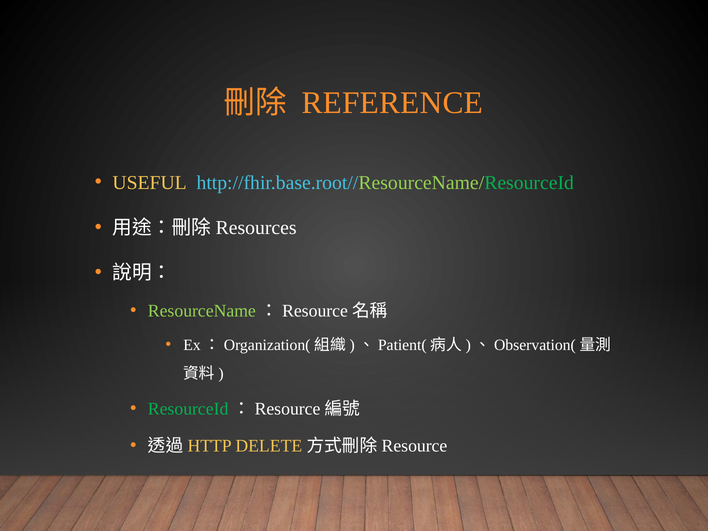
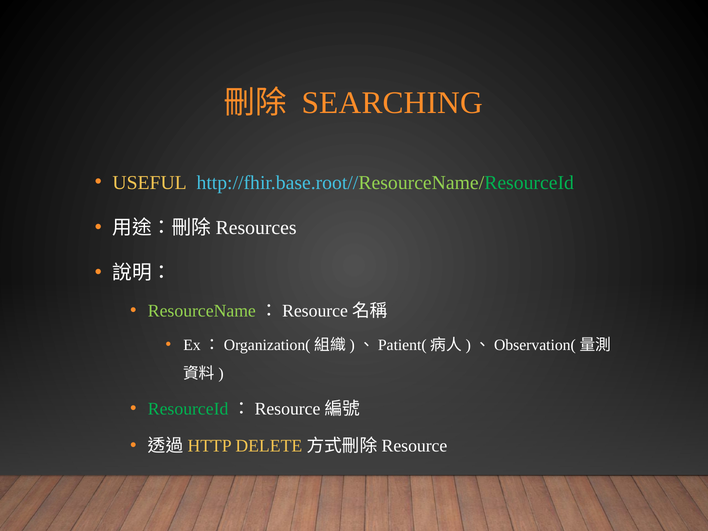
REFERENCE: REFERENCE -> SEARCHING
